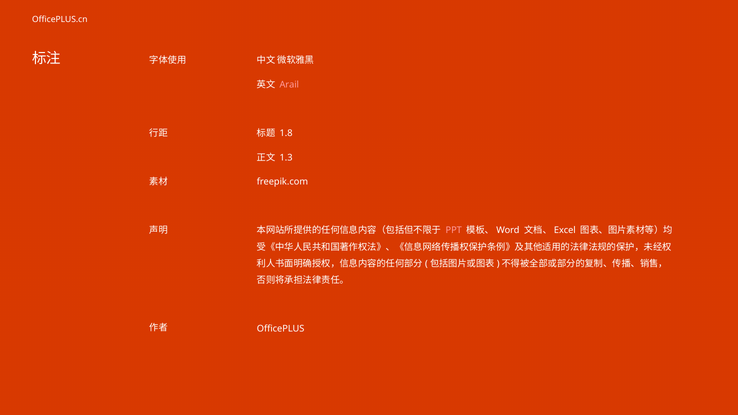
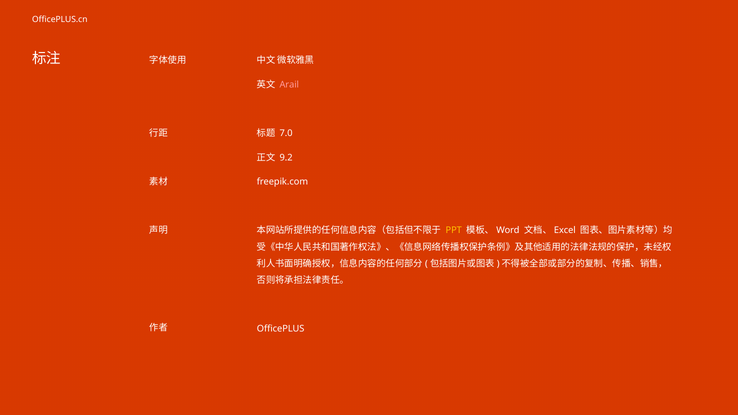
1.8: 1.8 -> 7.0
1.3: 1.3 -> 9.2
PPT colour: pink -> yellow
